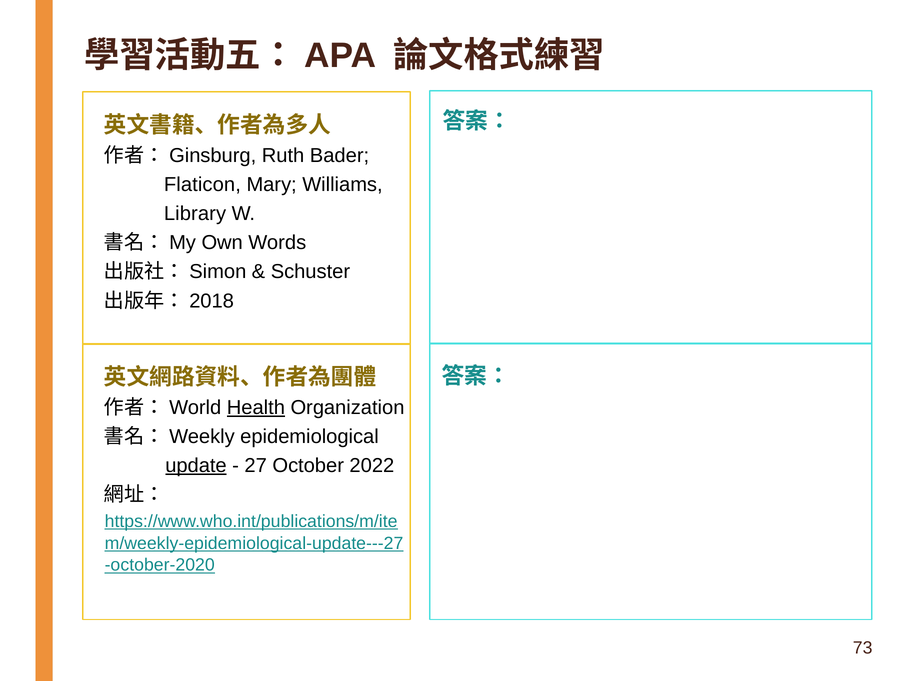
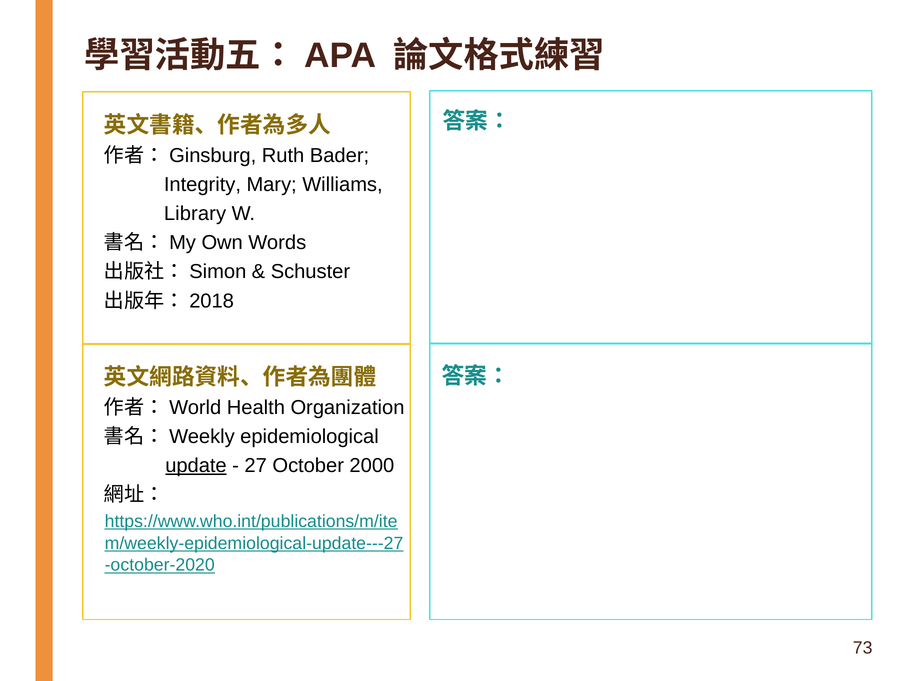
Flaticon: Flaticon -> Integrity
Health underline: present -> none
2022: 2022 -> 2000
